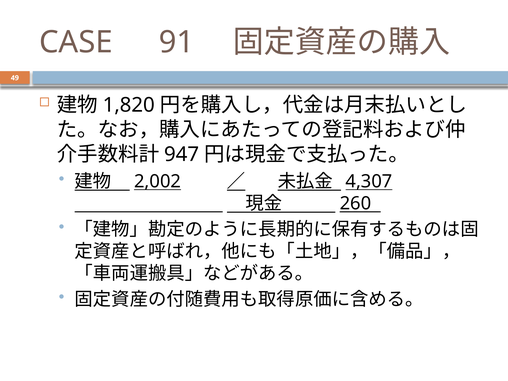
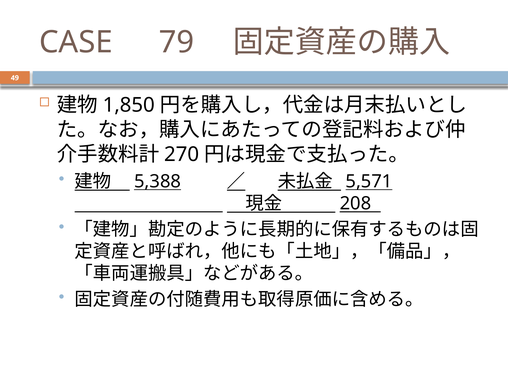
91: 91 -> 79
1,820: 1,820 -> 1,850
947: 947 -> 270
2,002: 2,002 -> 5,388
4,307: 4,307 -> 5,571
260: 260 -> 208
